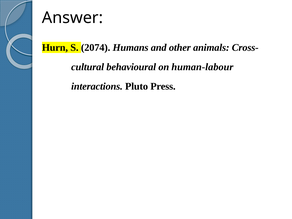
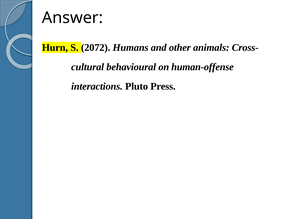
2074: 2074 -> 2072
human-labour: human-labour -> human-offense
